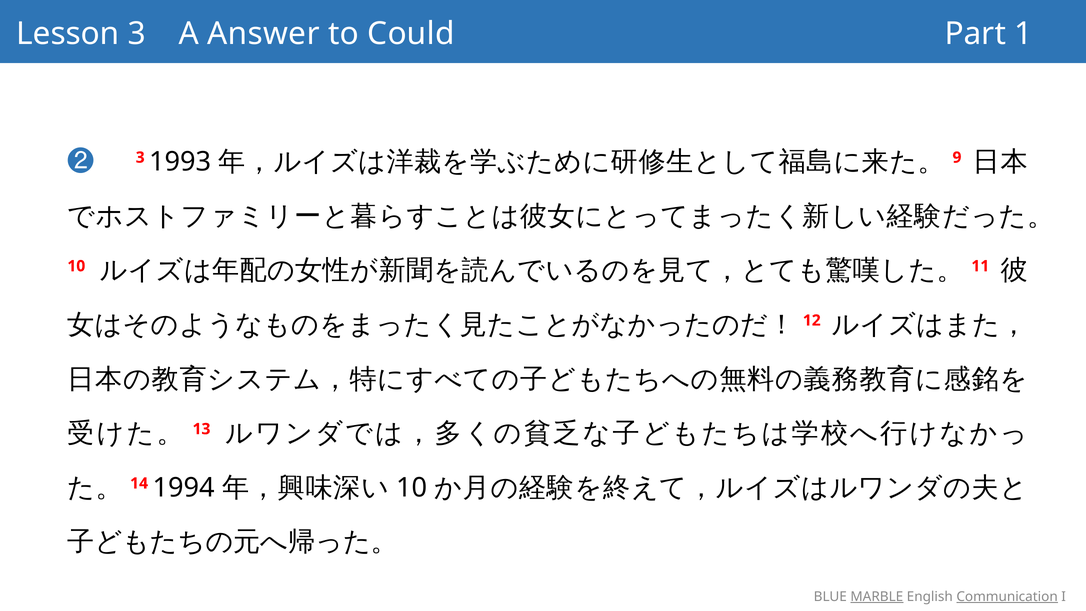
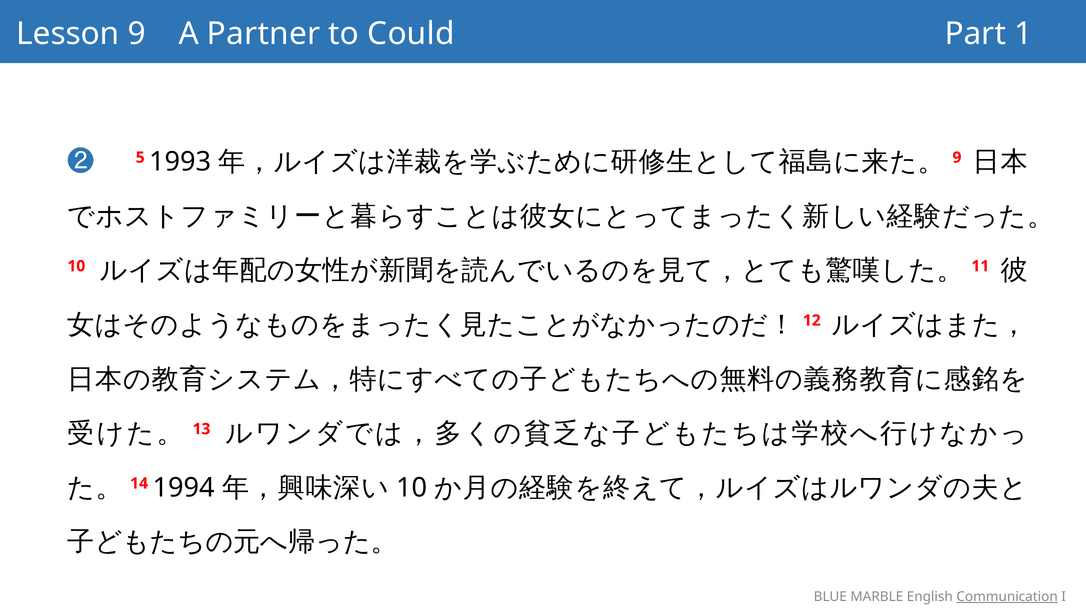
Lesson 3: 3 -> 9
Answer: Answer -> Partner
❷ 3: 3 -> 5
MARBLE underline: present -> none
